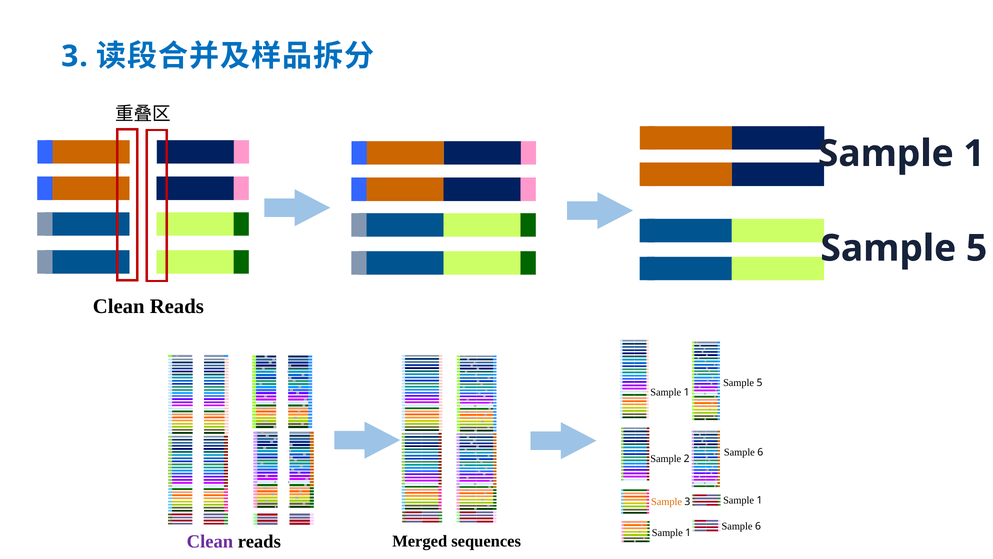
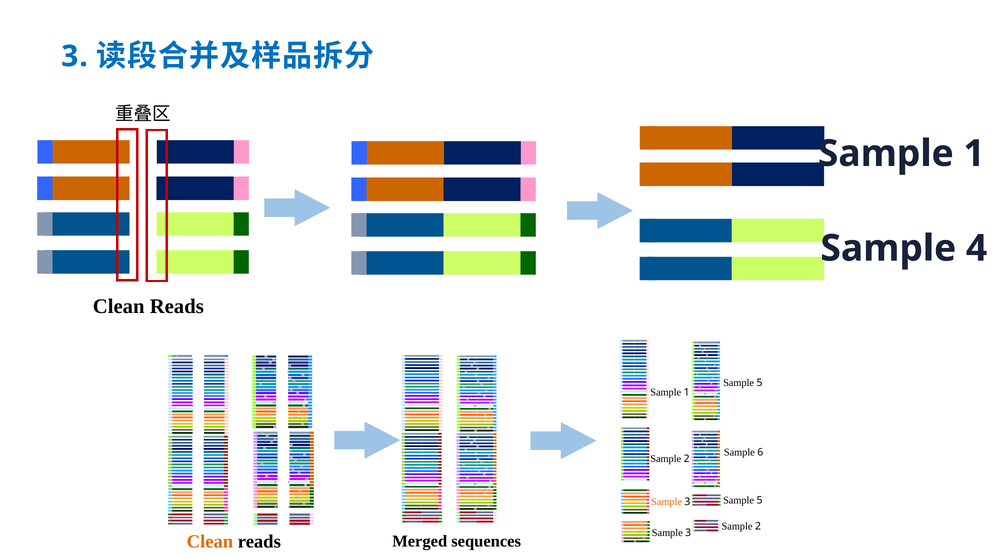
5 at (977, 248): 5 -> 4
1 at (759, 500): 1 -> 5
6 at (758, 526): 6 -> 2
1 at (688, 532): 1 -> 3
Clean at (210, 541) colour: purple -> orange
